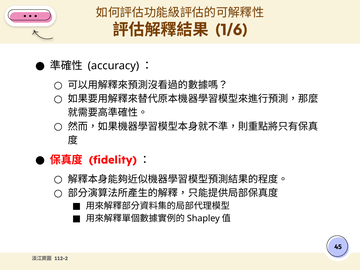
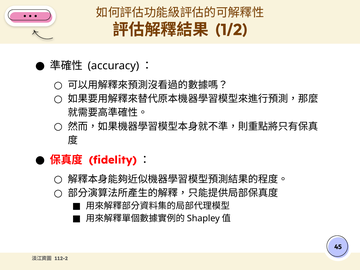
1/6: 1/6 -> 1/2
